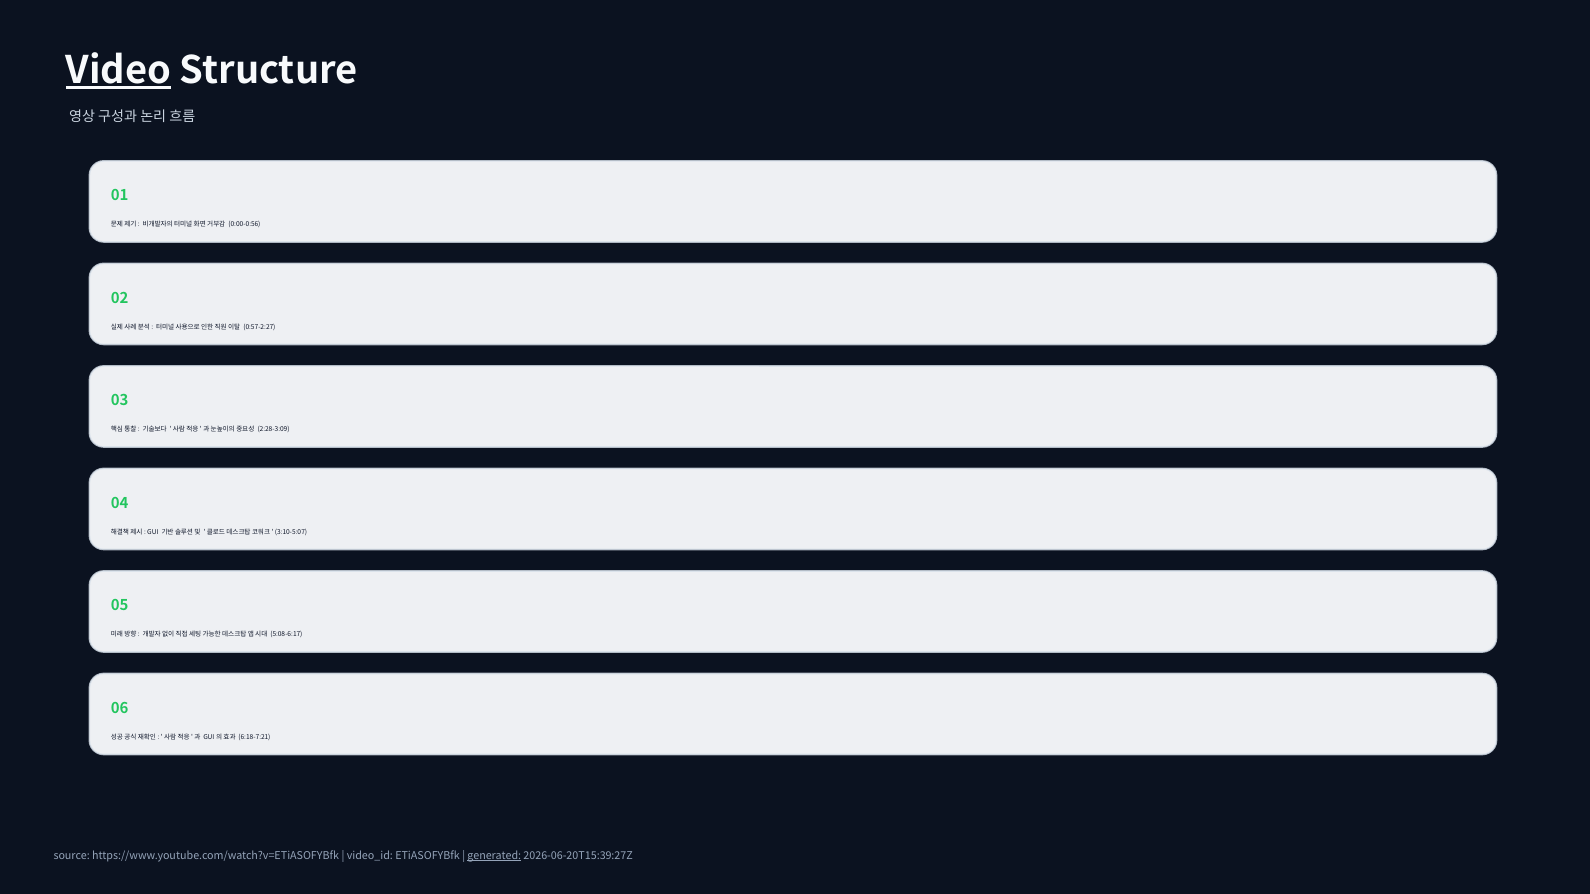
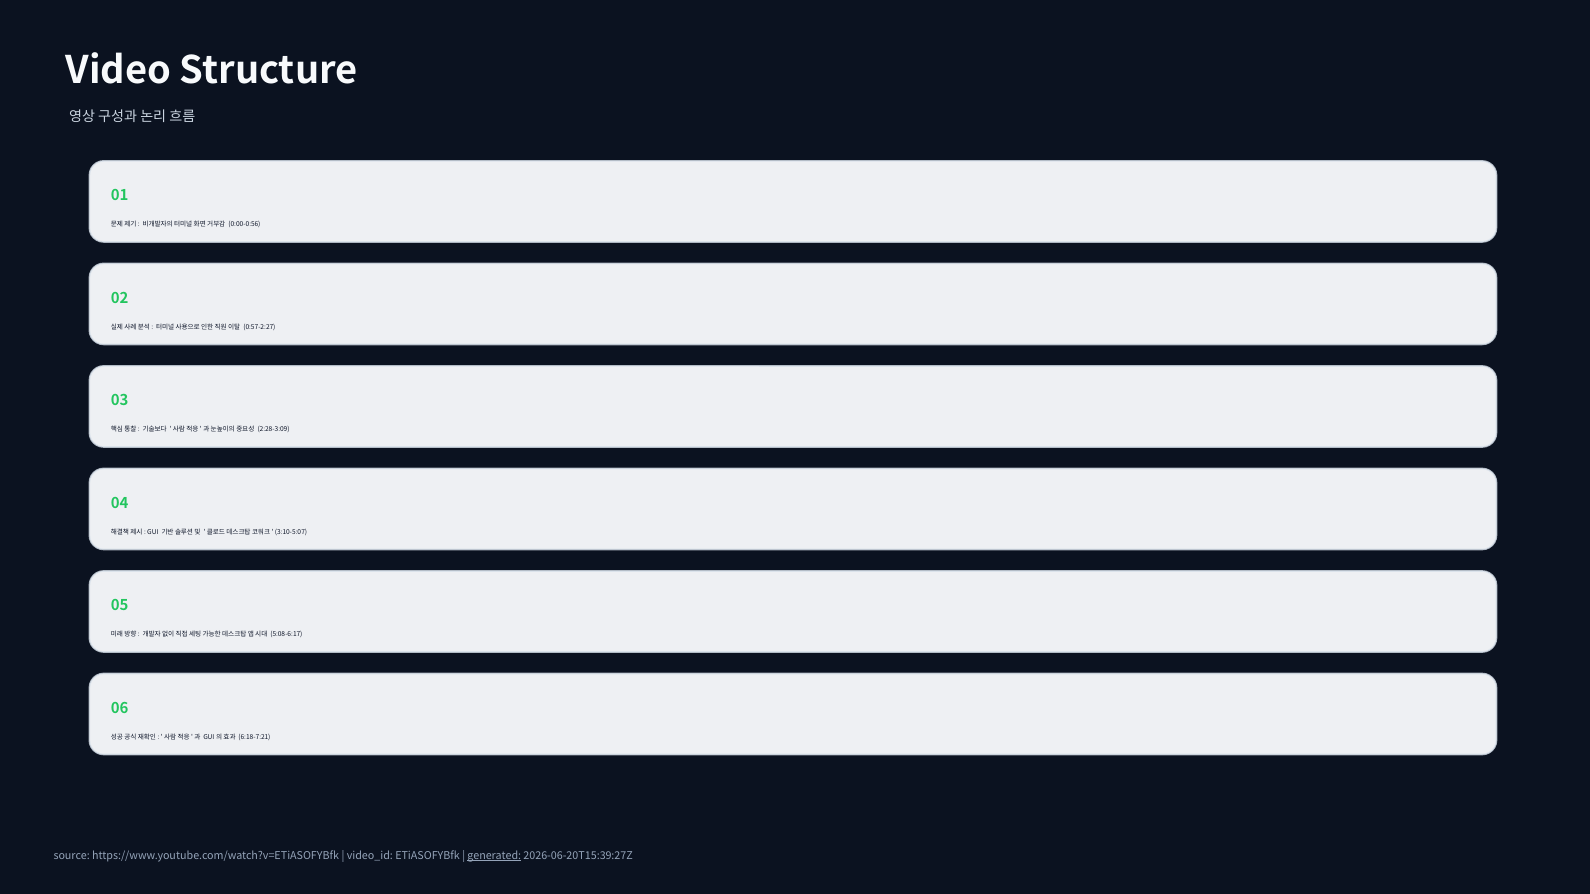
Video underline: present -> none
